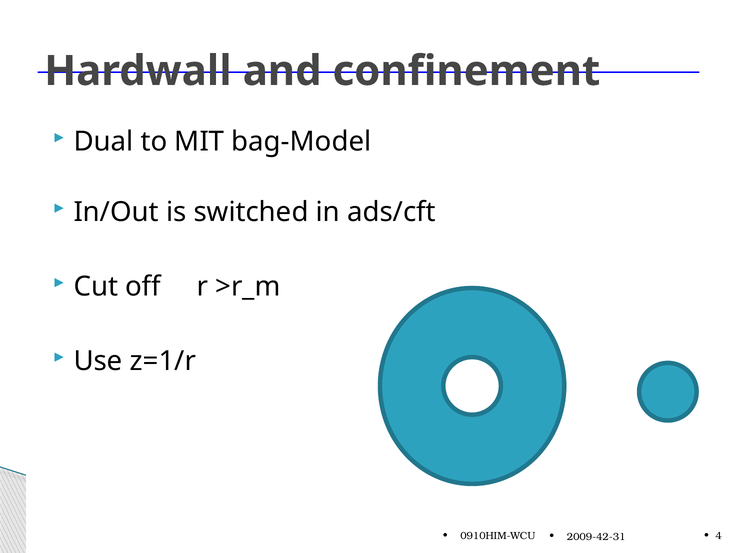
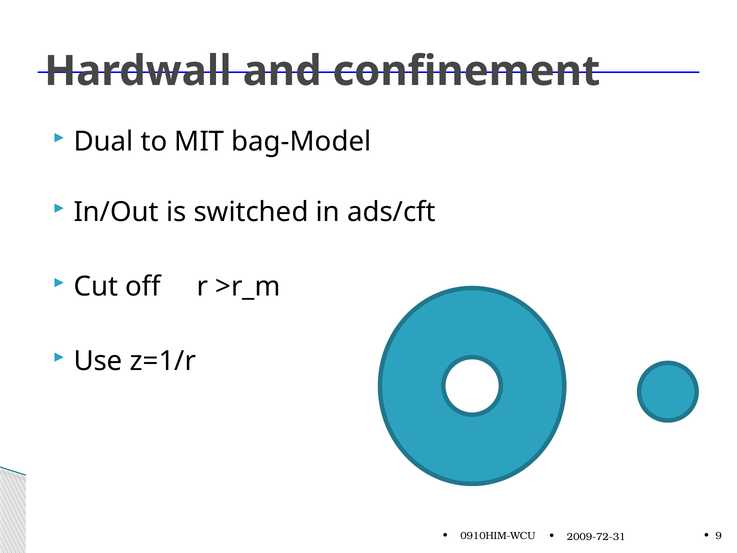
4: 4 -> 9
2009-42-31: 2009-42-31 -> 2009-72-31
